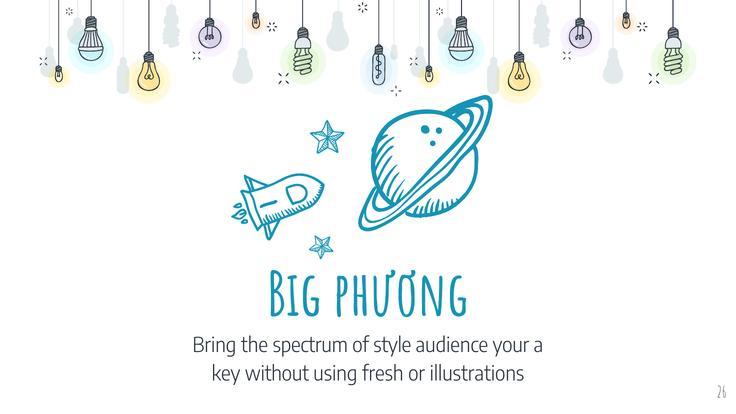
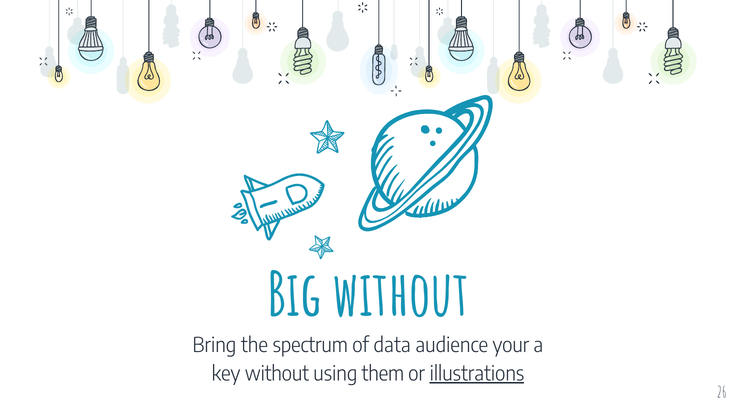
Big phương: phương -> without
style: style -> data
fresh: fresh -> them
illustrations underline: none -> present
